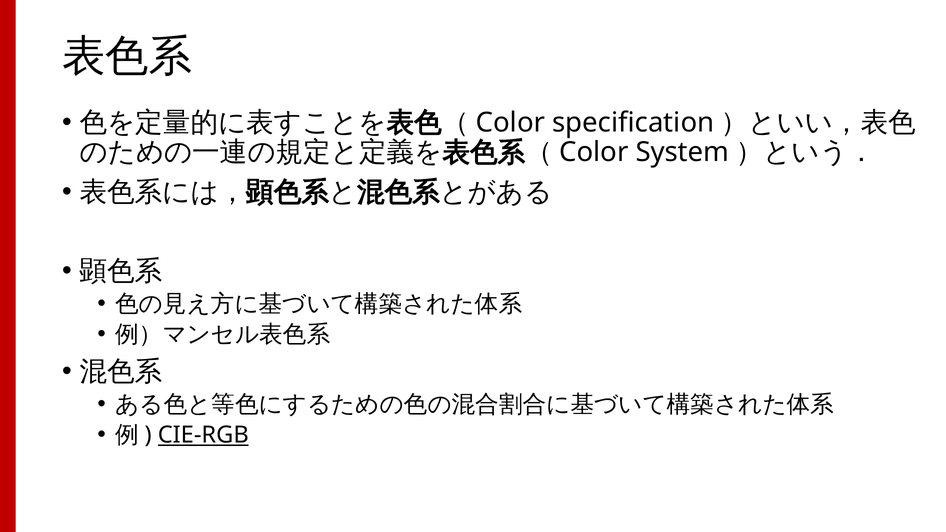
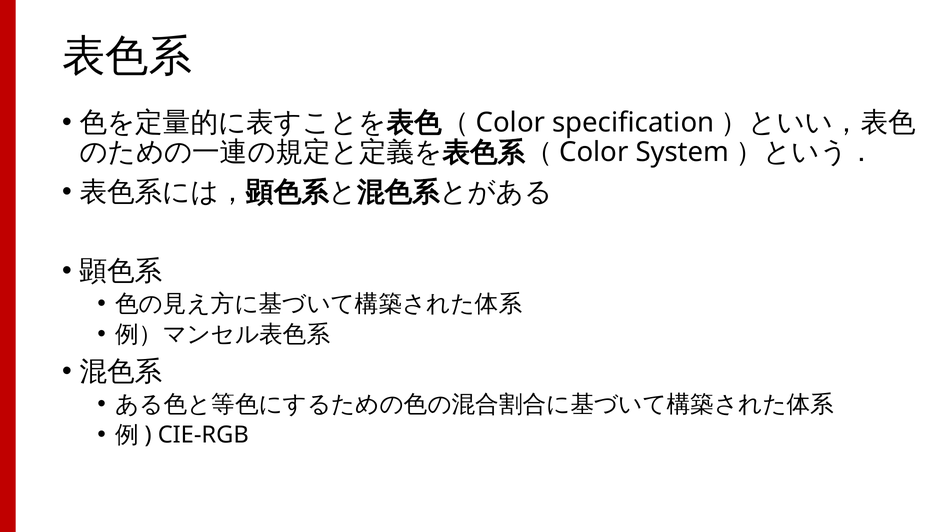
CIE-RGB underline: present -> none
